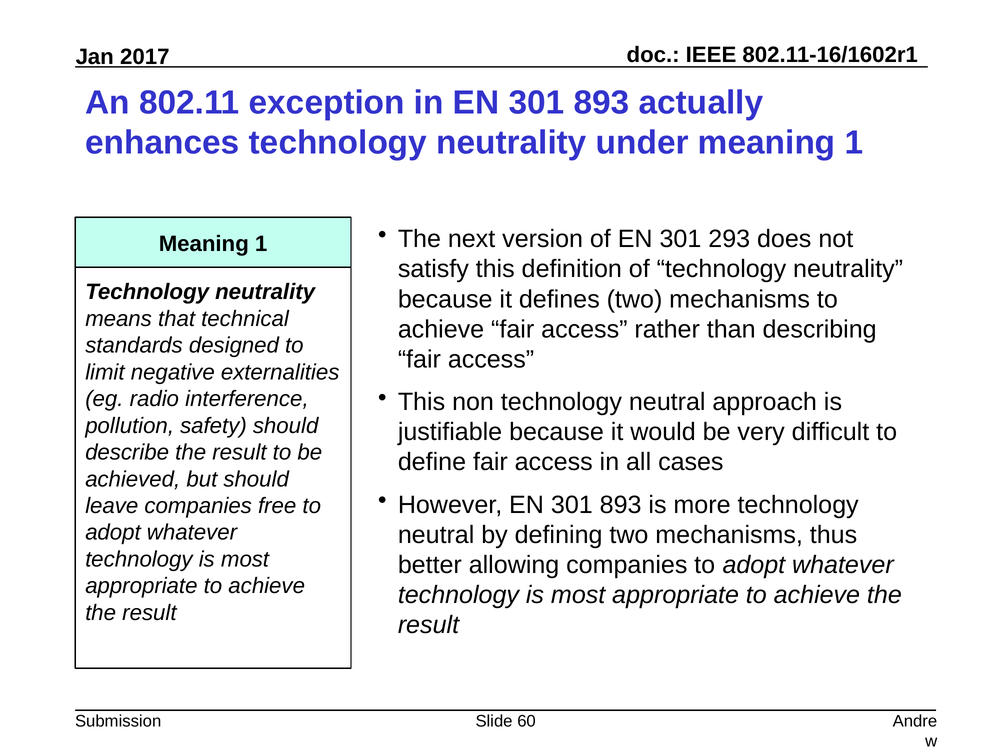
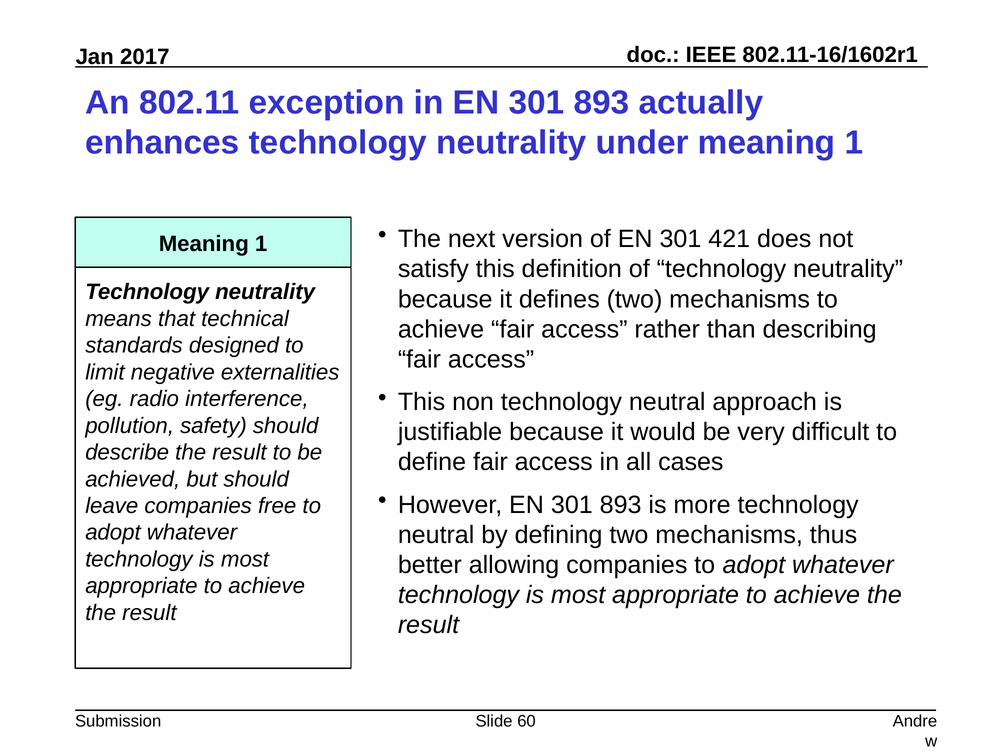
293: 293 -> 421
